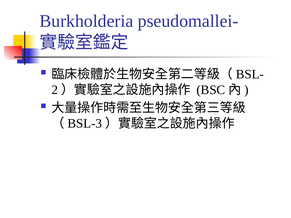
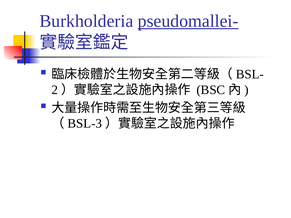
pseudomallei- underline: none -> present
